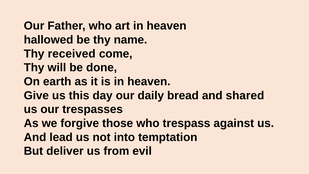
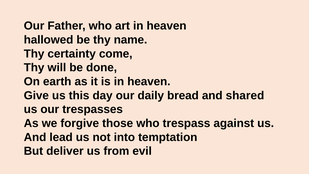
received: received -> certainty
